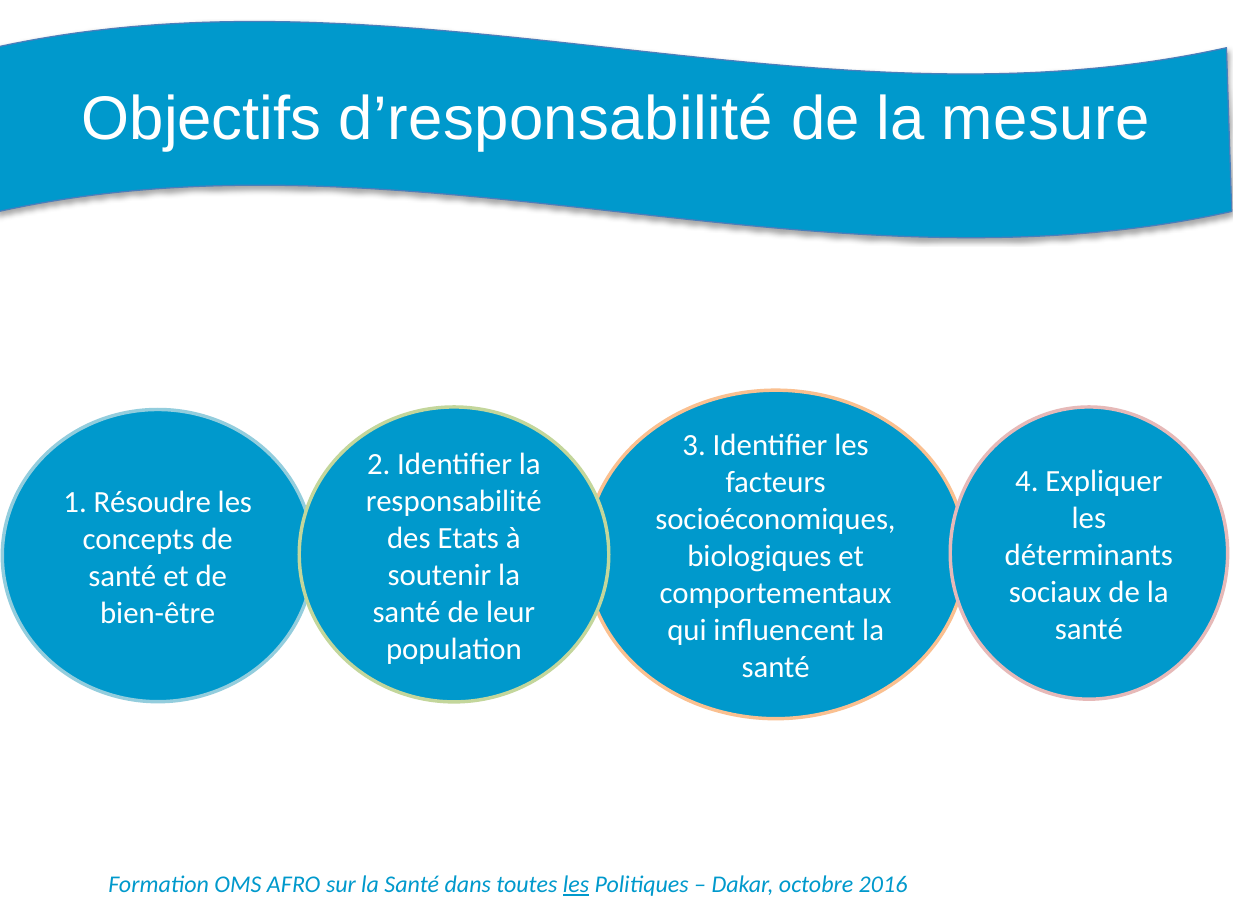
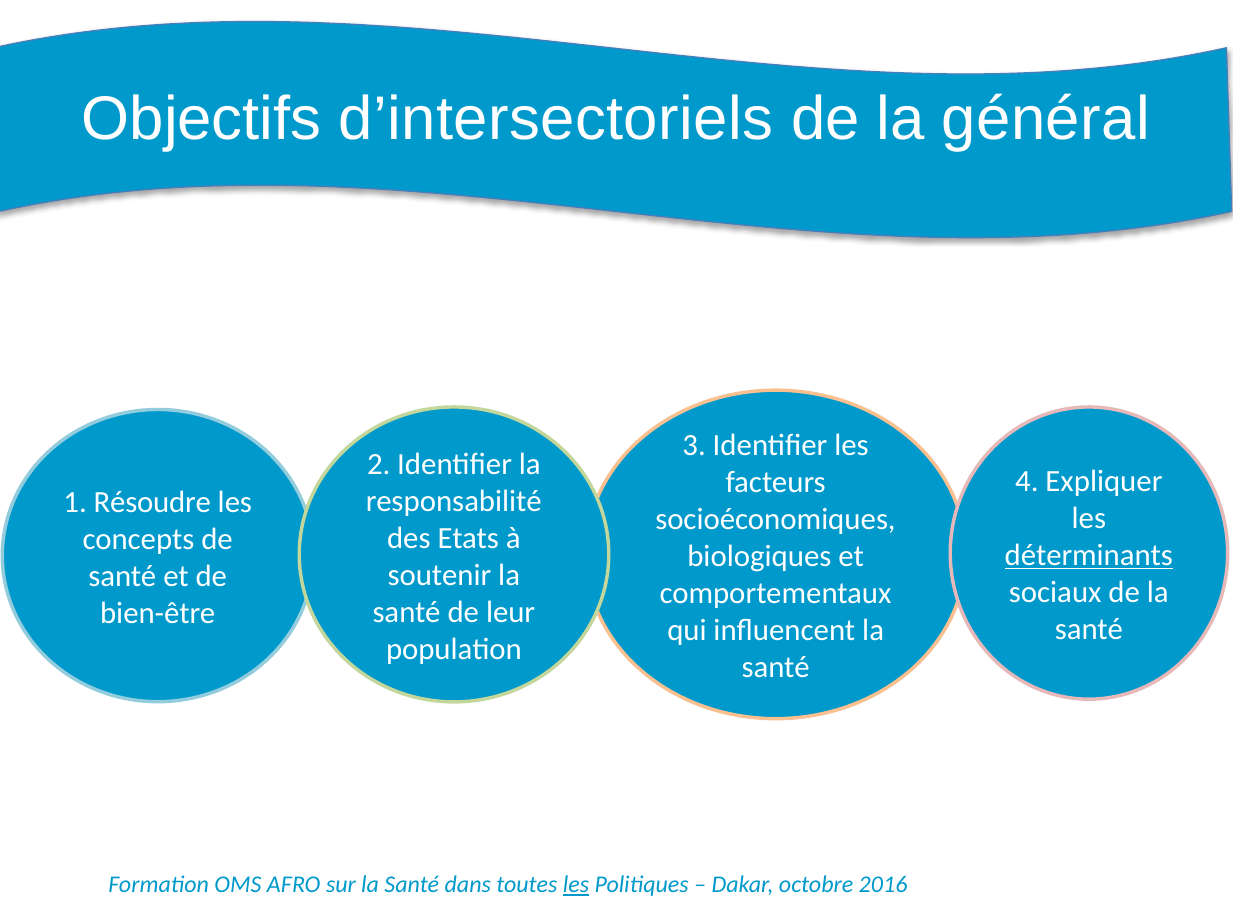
d’responsabilité: d’responsabilité -> d’intersectoriels
mesure: mesure -> général
déterminants underline: none -> present
